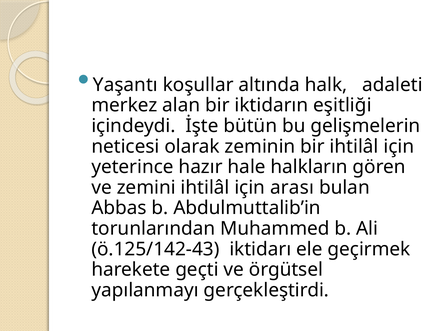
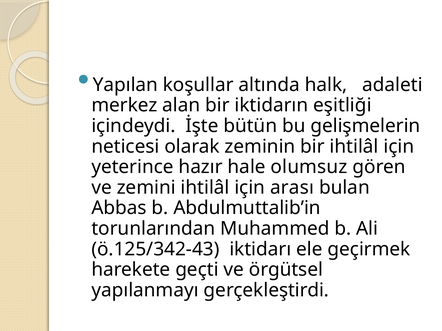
Yaşantı: Yaşantı -> Yapılan
halkların: halkların -> olumsuz
ö.125/142-43: ö.125/142-43 -> ö.125/342-43
